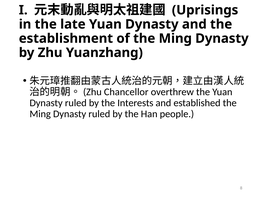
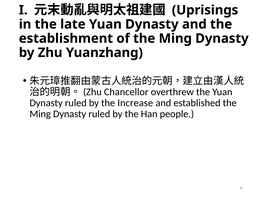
Interests: Interests -> Increase
